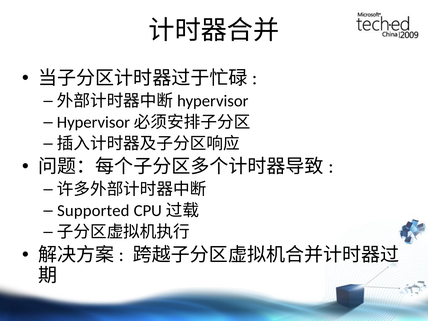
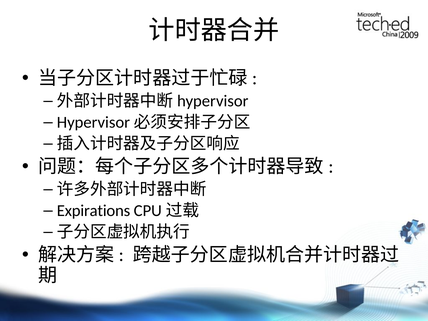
Supported: Supported -> Expirations
